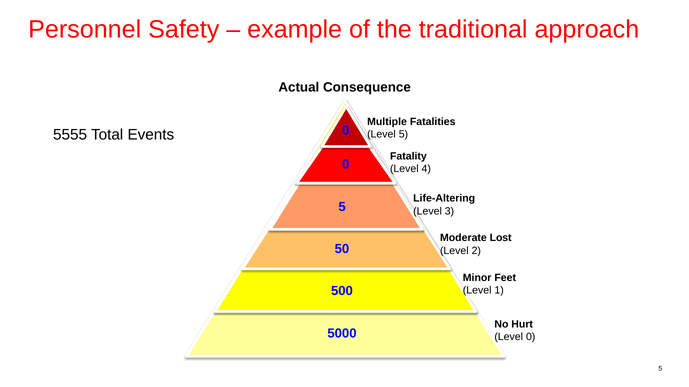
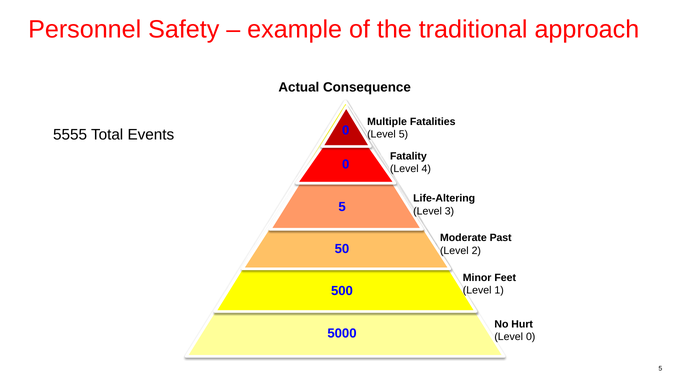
Lost: Lost -> Past
